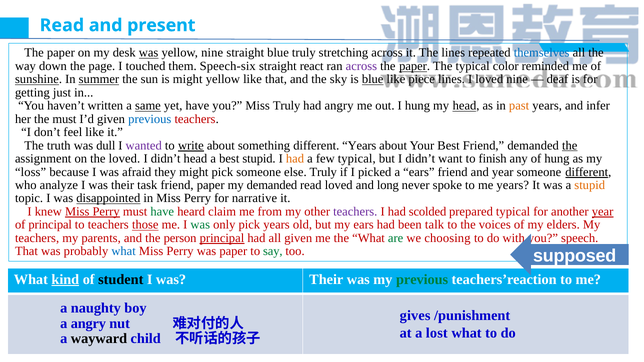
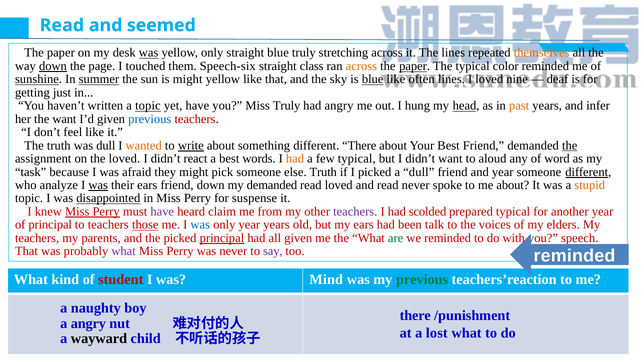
present: present -> seemed
yellow nine: nine -> only
themselves colour: blue -> orange
down at (53, 66) underline: none -> present
react: react -> class
across at (361, 66) colour: purple -> orange
piece: piece -> often
a same: same -> topic
the must: must -> want
wanted colour: purple -> orange
different Years: Years -> There
didn’t head: head -> react
best stupid: stupid -> words
finish: finish -> aloud
of hung: hung -> word
loss: loss -> task
else Truly: Truly -> Truth
a ears: ears -> dull
was at (98, 185) underline: none -> present
their task: task -> ears
friend paper: paper -> down
and long: long -> read
me years: years -> about
narrative: narrative -> suspense
have at (162, 212) colour: green -> purple
year at (603, 212) underline: present -> none
was at (200, 225) colour: green -> blue
only pick: pick -> year
the person: person -> picked
we choosing: choosing -> reminded
what at (124, 251) colour: blue -> purple
was paper: paper -> never
say colour: green -> purple
supposed at (575, 256): supposed -> reminded
kind underline: present -> none
student colour: black -> red
Their at (326, 280): Their -> Mind
gives at (415, 316): gives -> there
